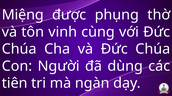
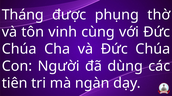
Miệng: Miệng -> Tháng
